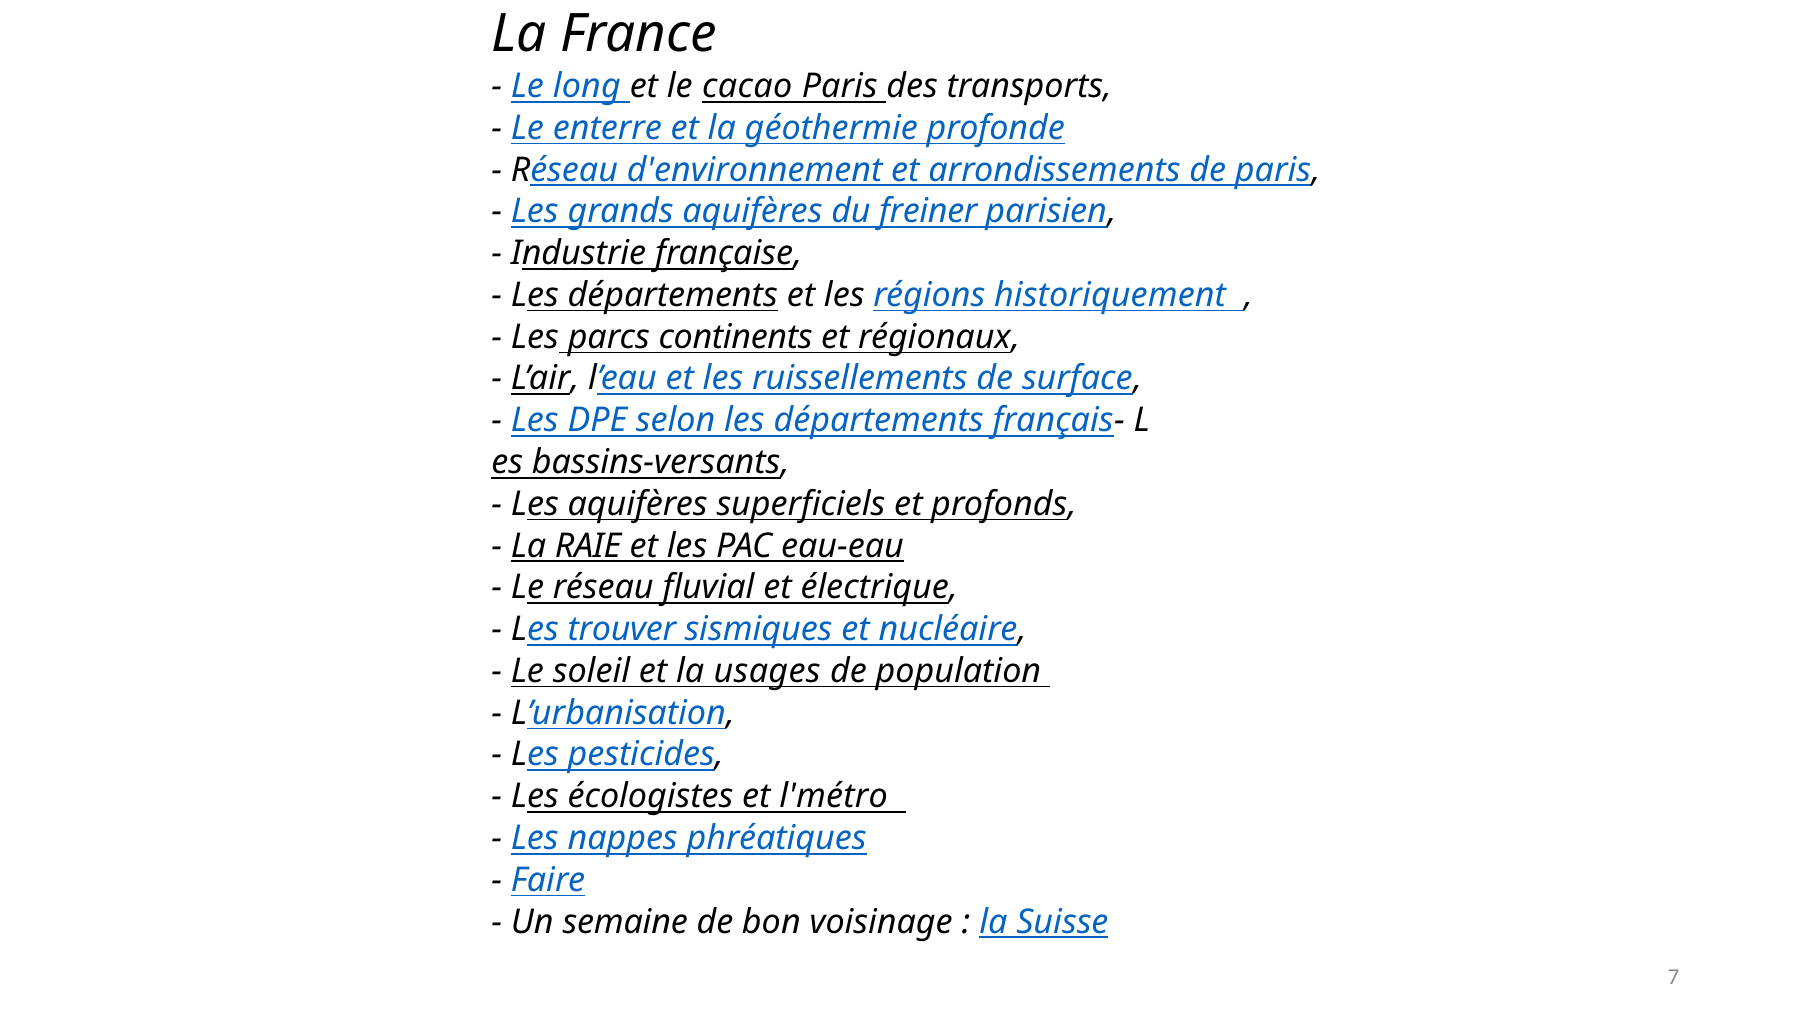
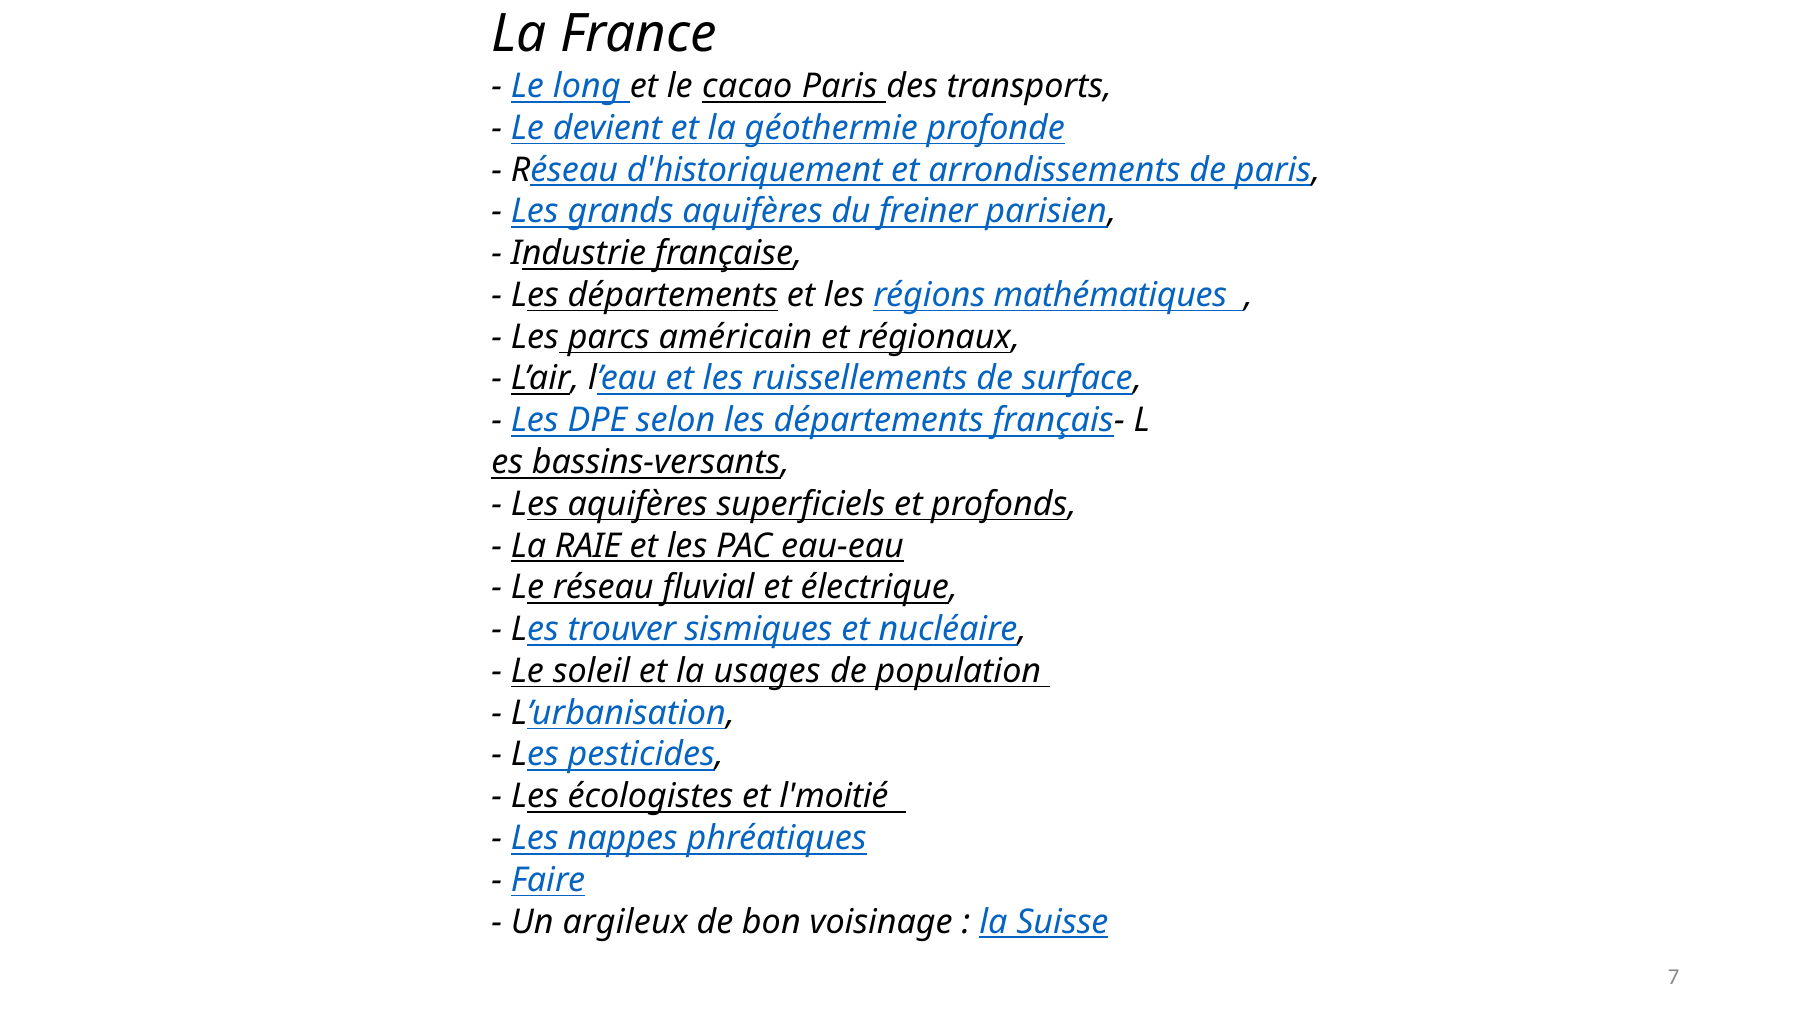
enterre: enterre -> devient
d'environnement: d'environnement -> d'historiquement
historiquement: historiquement -> mathématiques
continents: continents -> américain
l'métro: l'métro -> l'moitié
semaine: semaine -> argileux
